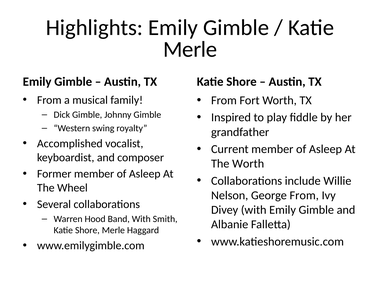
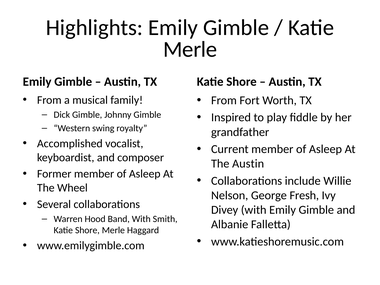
The Worth: Worth -> Austin
George From: From -> Fresh
